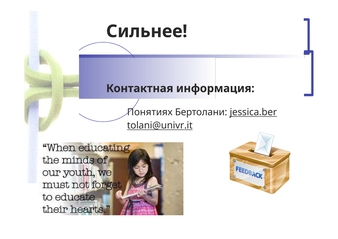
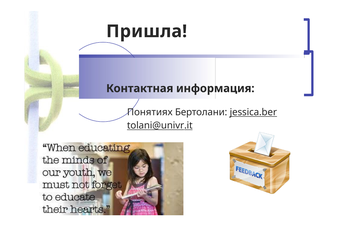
Сильнее: Сильнее -> Пришла
